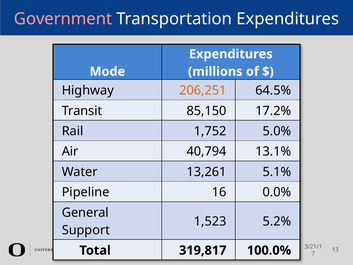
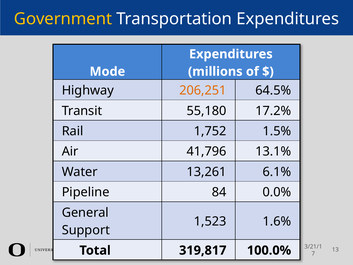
Government colour: pink -> yellow
85,150: 85,150 -> 55,180
5.0%: 5.0% -> 1.5%
40,794: 40,794 -> 41,796
5.1%: 5.1% -> 6.1%
16: 16 -> 84
5.2%: 5.2% -> 1.6%
